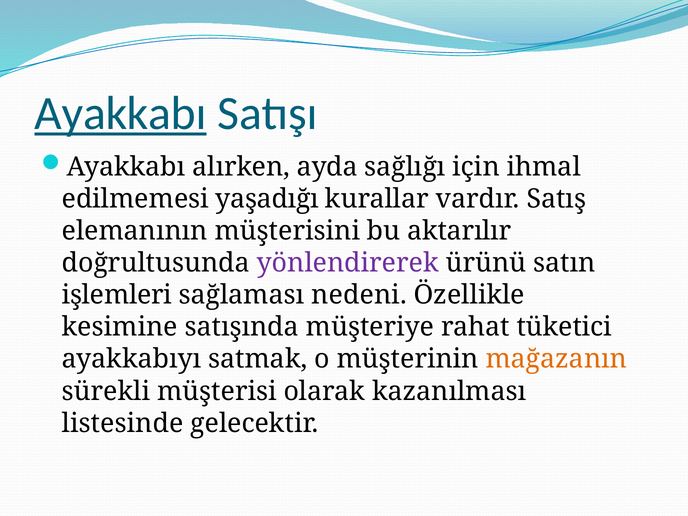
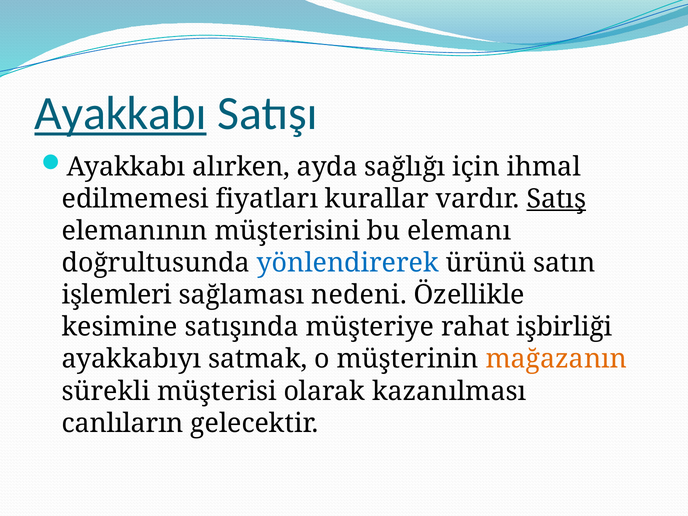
yaşadığı: yaşadığı -> fiyatları
Satış underline: none -> present
aktarılır: aktarılır -> elemanı
yönlendirerek colour: purple -> blue
tüketici: tüketici -> işbirliği
listesinde: listesinde -> canlıların
